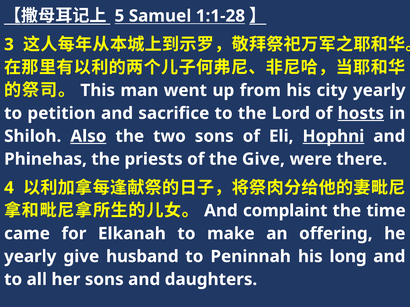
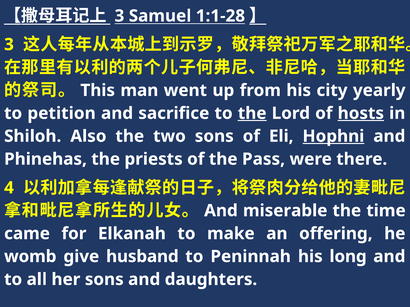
5 at (119, 16): 5 -> 3
the at (252, 113) underline: none -> present
Also underline: present -> none
the Give: Give -> Pass
complaint: complaint -> miserable
yearly at (30, 257): yearly -> womb
